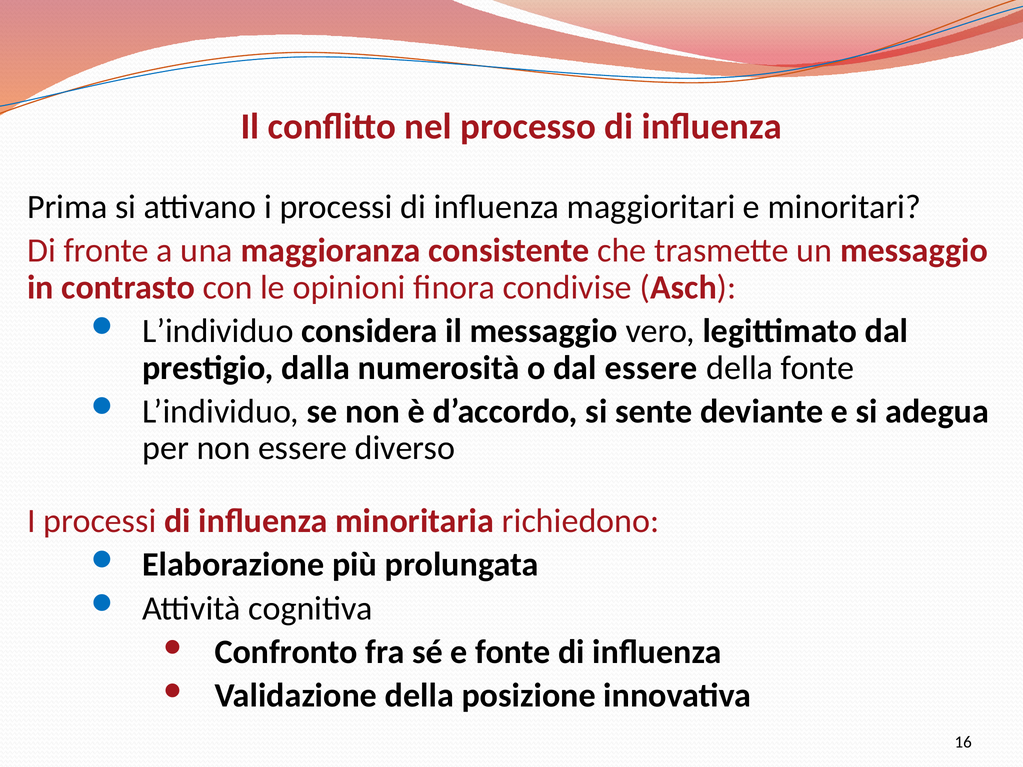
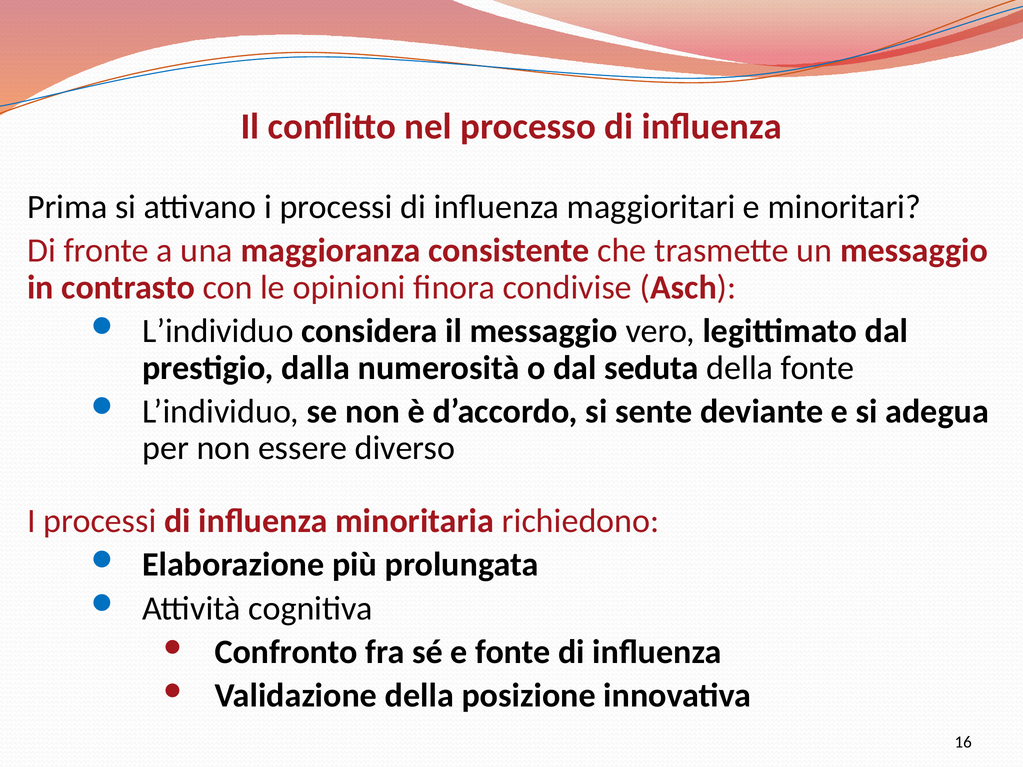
dal essere: essere -> seduta
